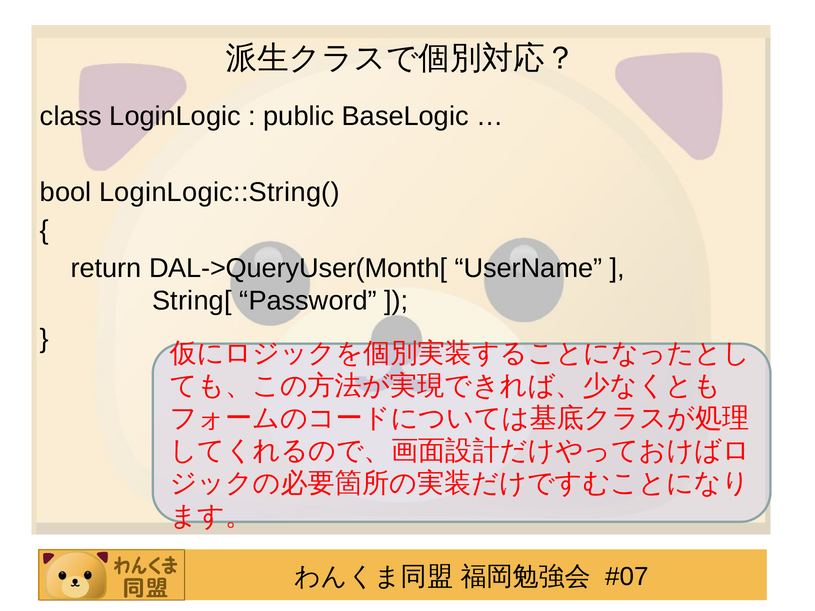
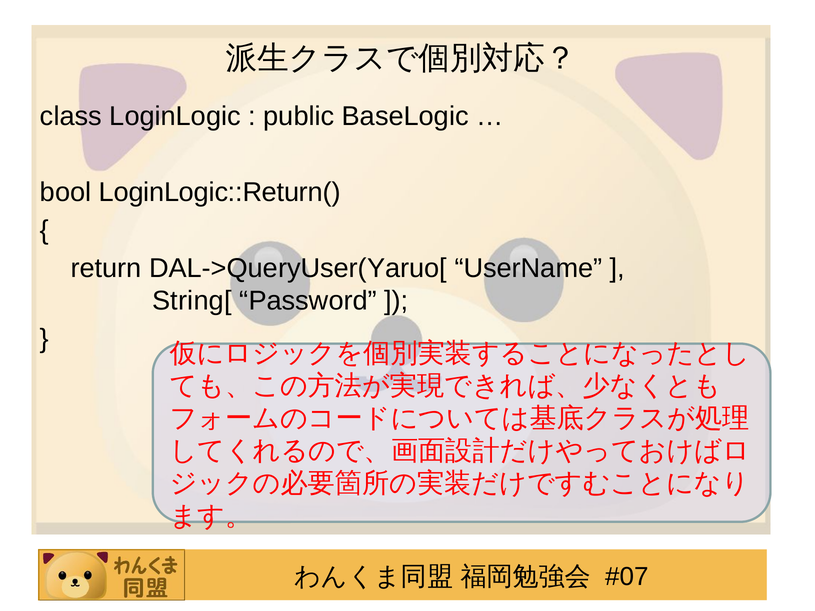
LoginLogic::String(: LoginLogic::String( -> LoginLogic::Return(
DAL->QueryUser(Month[: DAL->QueryUser(Month[ -> DAL->QueryUser(Yaruo[
